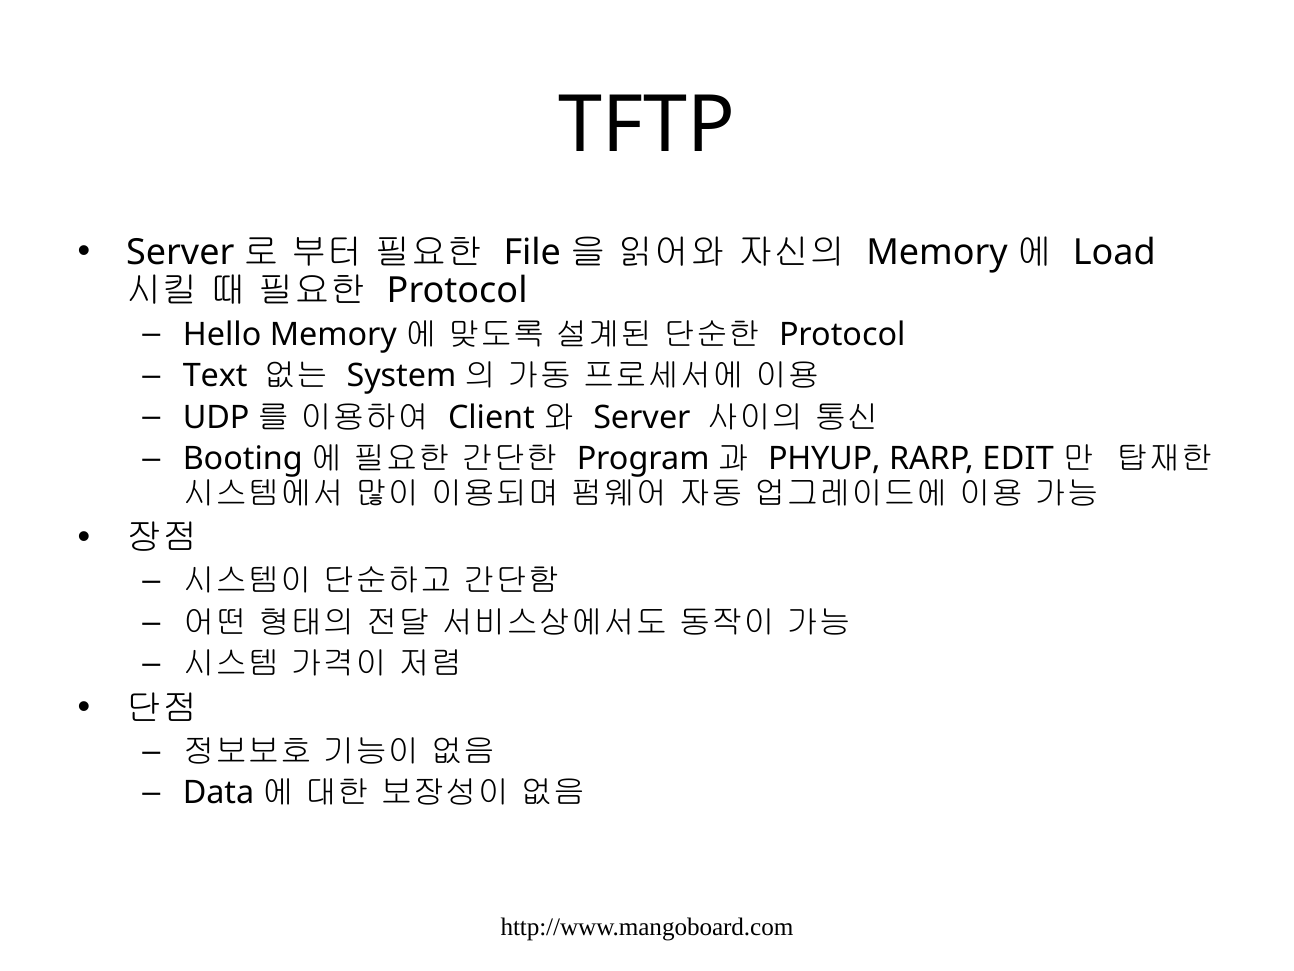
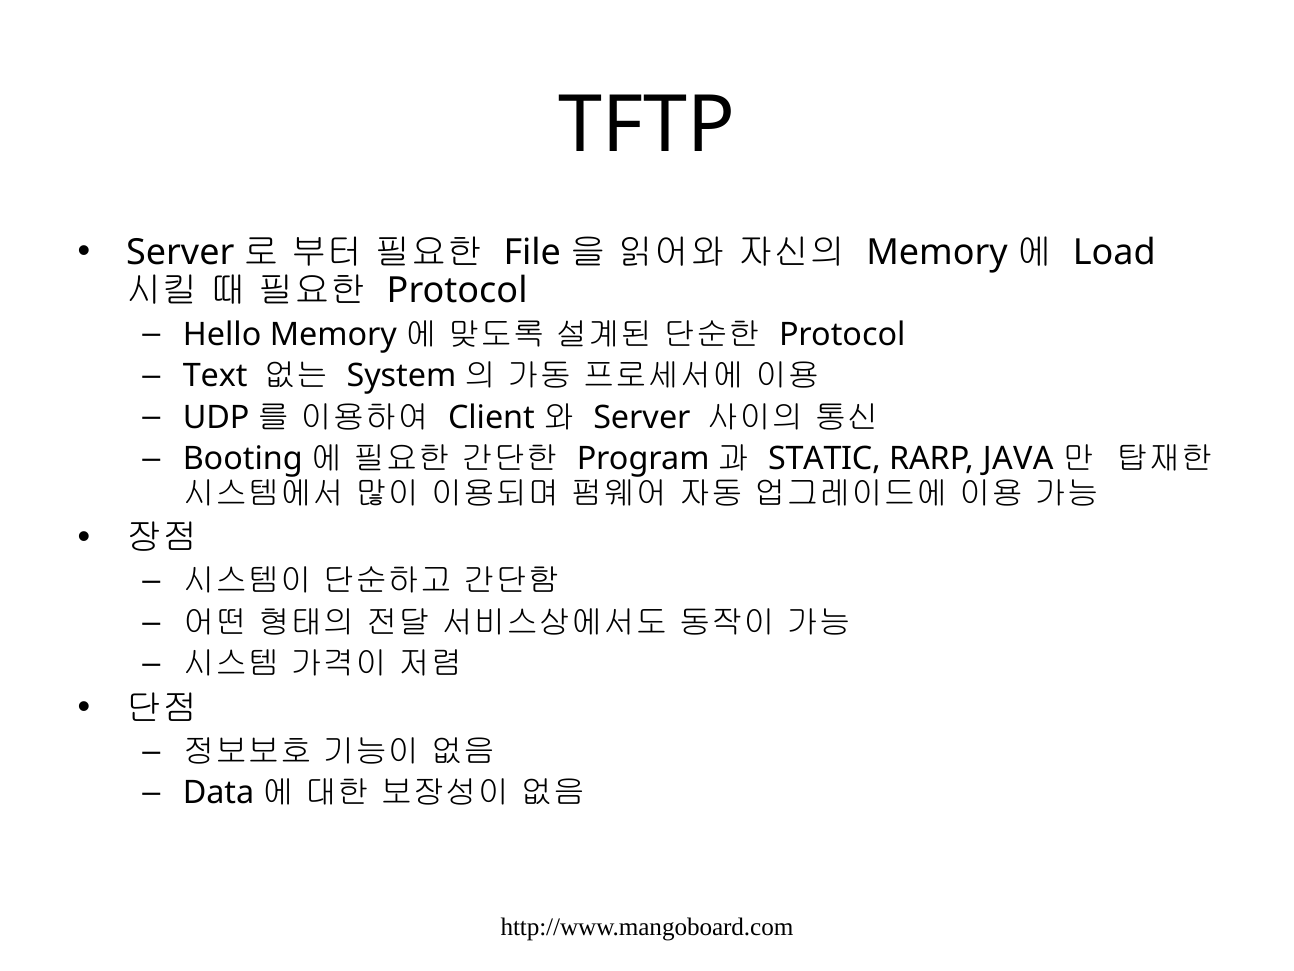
PHYUP: PHYUP -> STATIC
EDIT: EDIT -> JAVA
